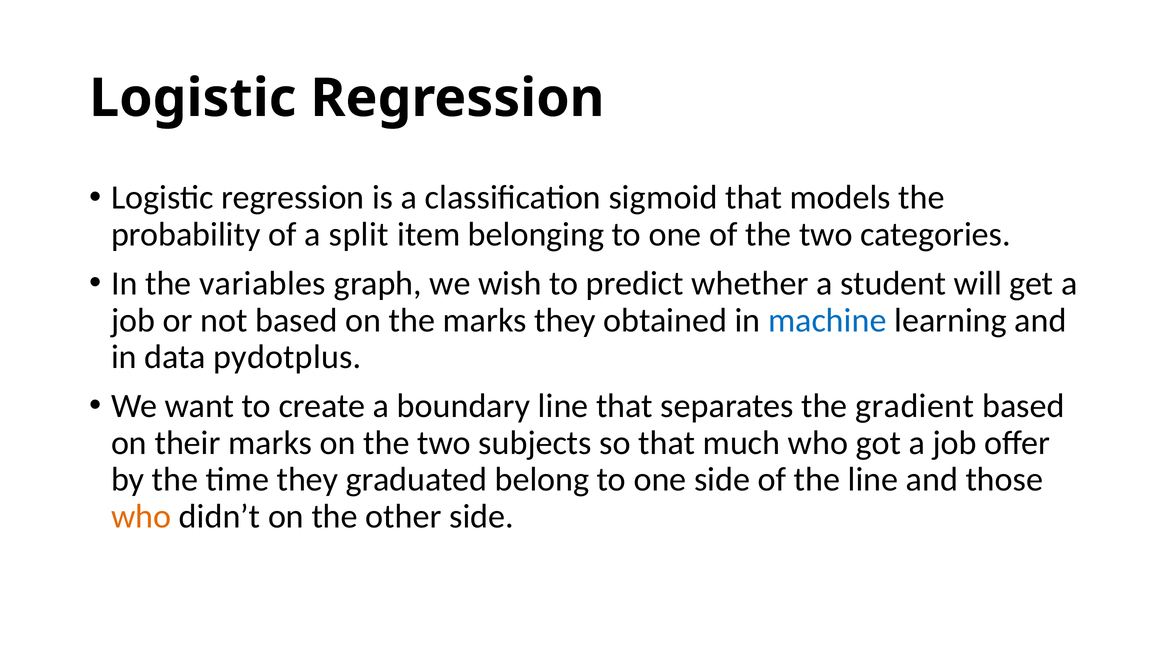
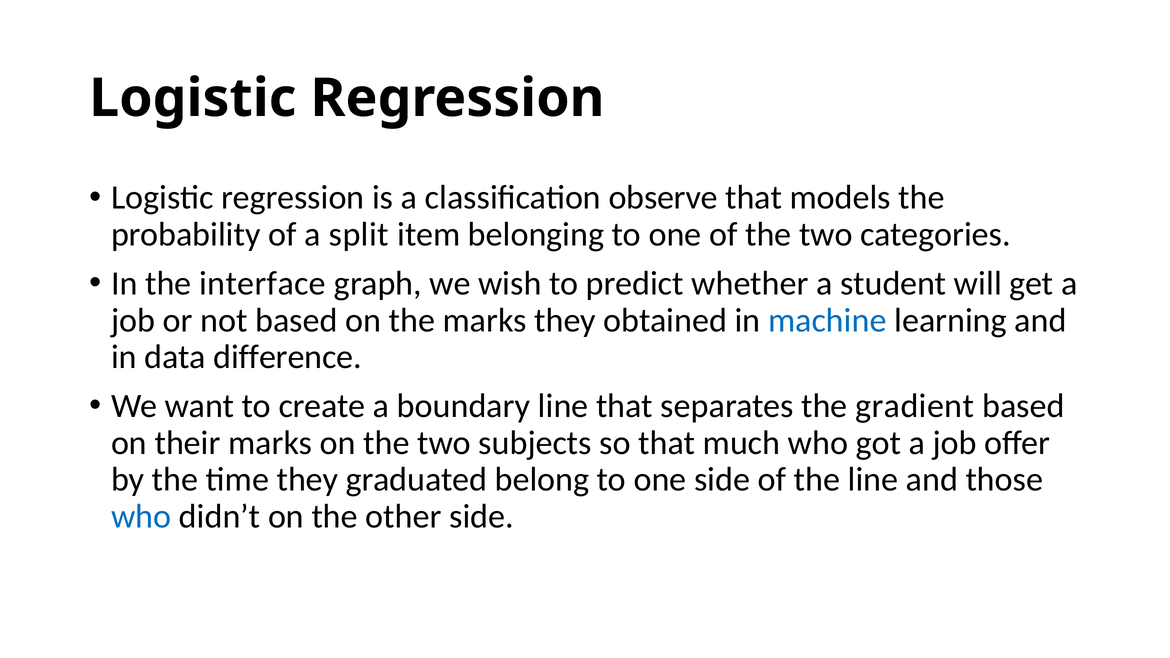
sigmoid: sigmoid -> observe
variables: variables -> interface
pydotplus: pydotplus -> difference
who at (141, 516) colour: orange -> blue
